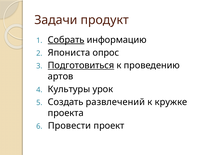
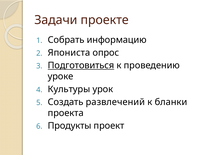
продукт: продукт -> проекте
Собрать underline: present -> none
артов: артов -> уроке
кружке: кружке -> бланки
Провести: Провести -> Продукты
